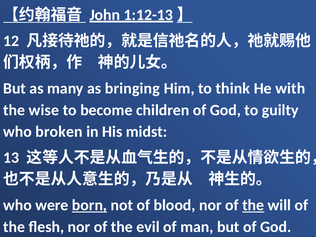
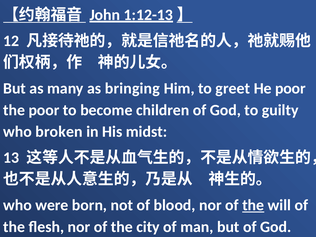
think: think -> greet
He with: with -> poor
the wise: wise -> poor
born underline: present -> none
evil: evil -> city
